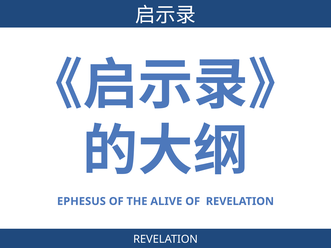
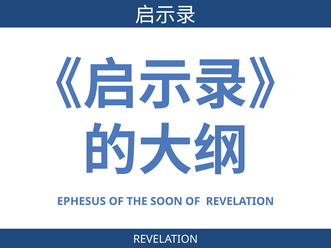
ALIVE: ALIVE -> SOON
